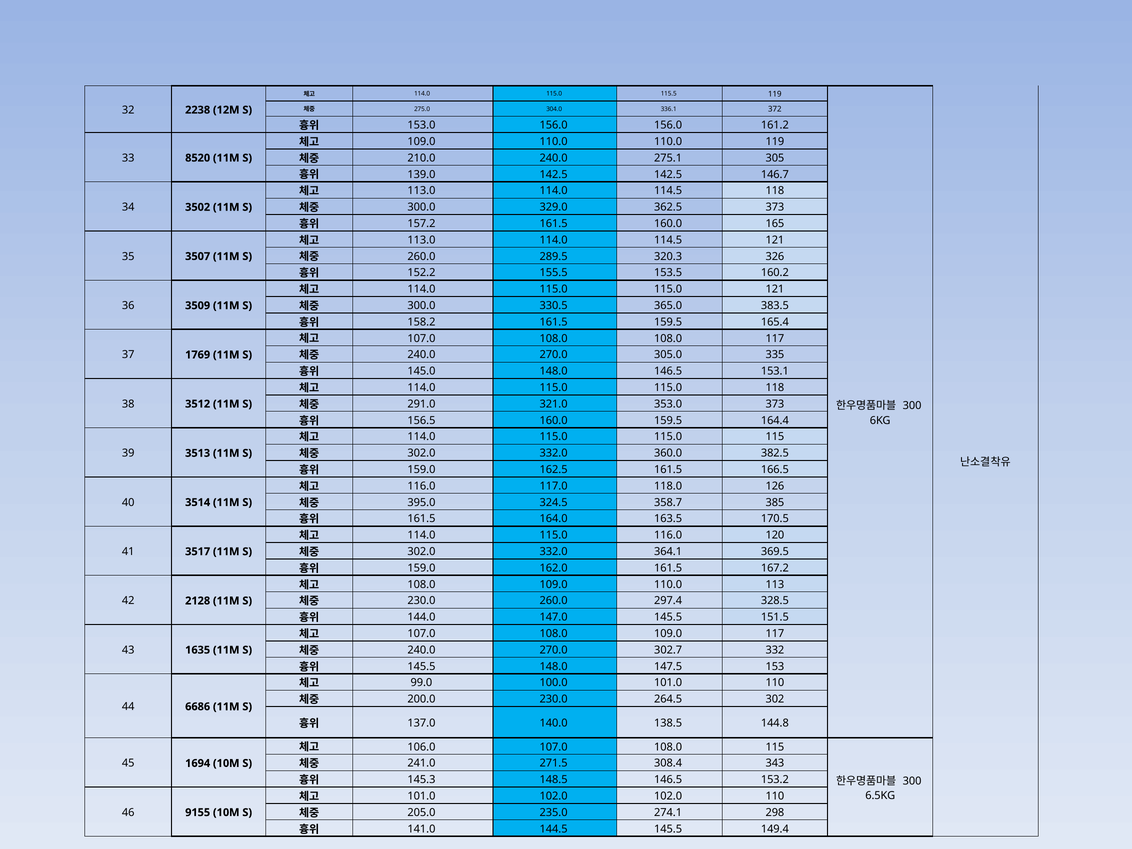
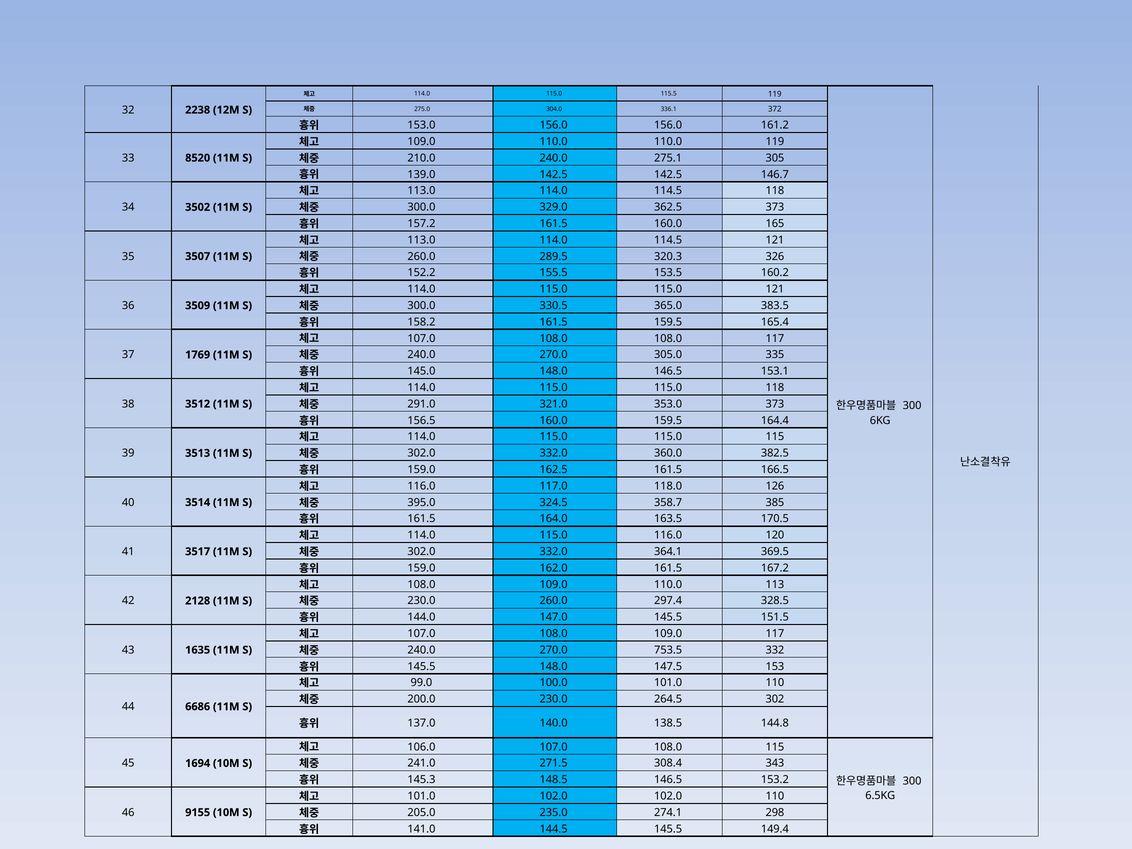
302.7: 302.7 -> 753.5
